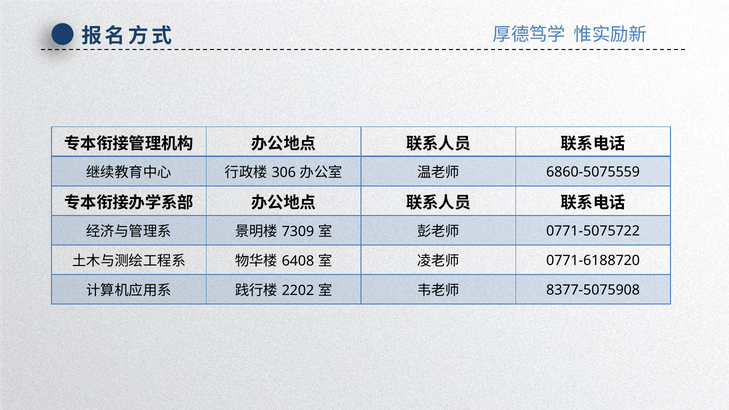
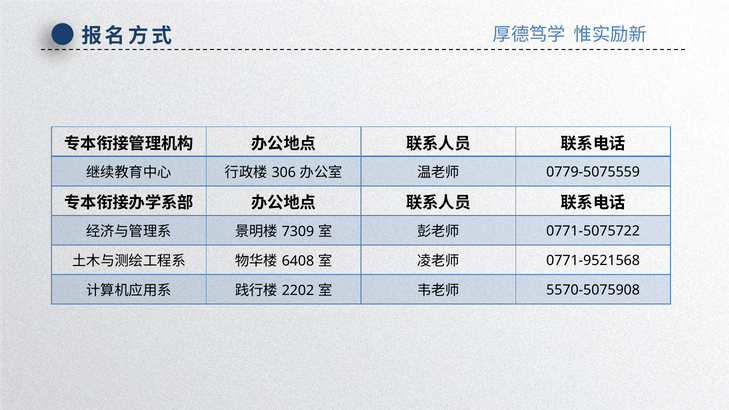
6860-5075559: 6860-5075559 -> 0779-5075559
0771-6188720: 0771-6188720 -> 0771-9521568
8377-5075908: 8377-5075908 -> 5570-5075908
